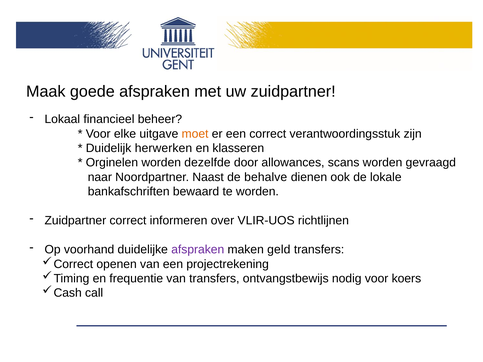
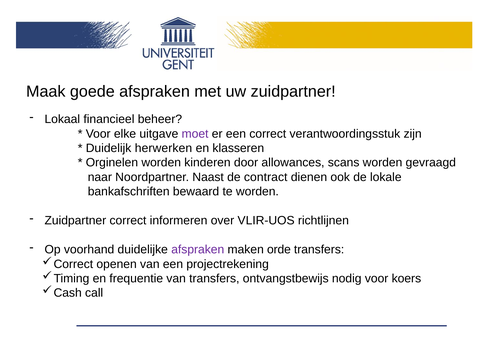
moet colour: orange -> purple
dezelfde: dezelfde -> kinderen
behalve: behalve -> contract
geld: geld -> orde
